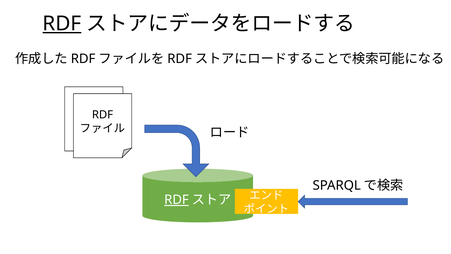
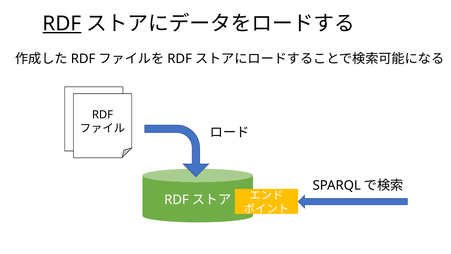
RDF at (176, 200) underline: present -> none
